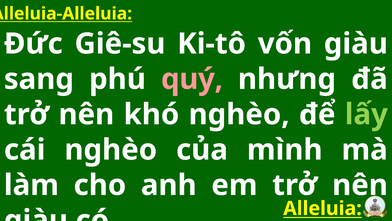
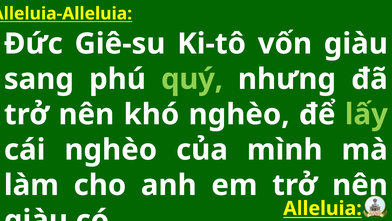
quý colour: pink -> light green
